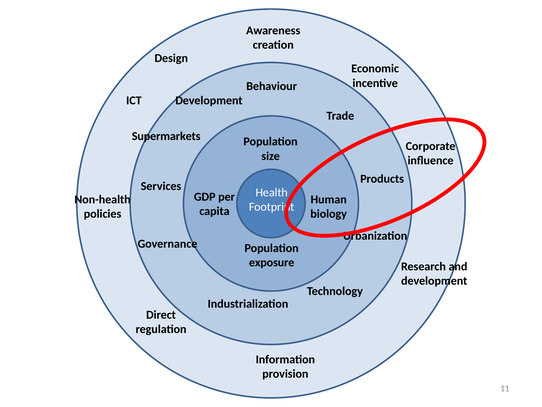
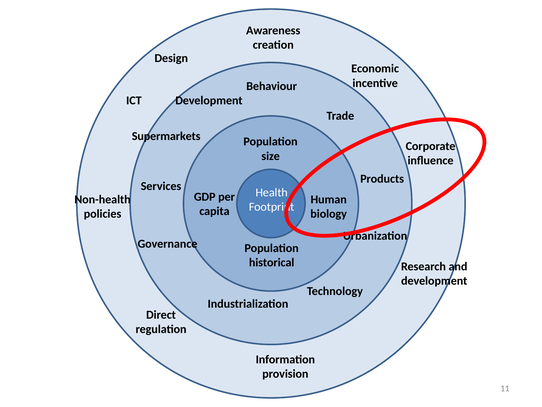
exposure: exposure -> historical
